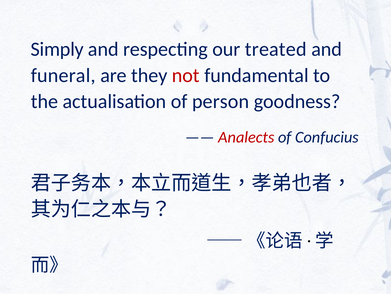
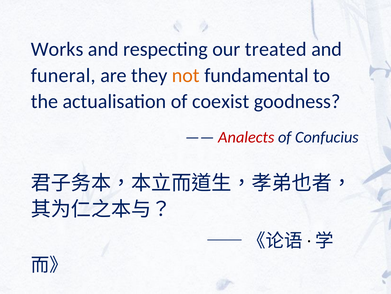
Simply: Simply -> Works
not colour: red -> orange
person: person -> coexist
